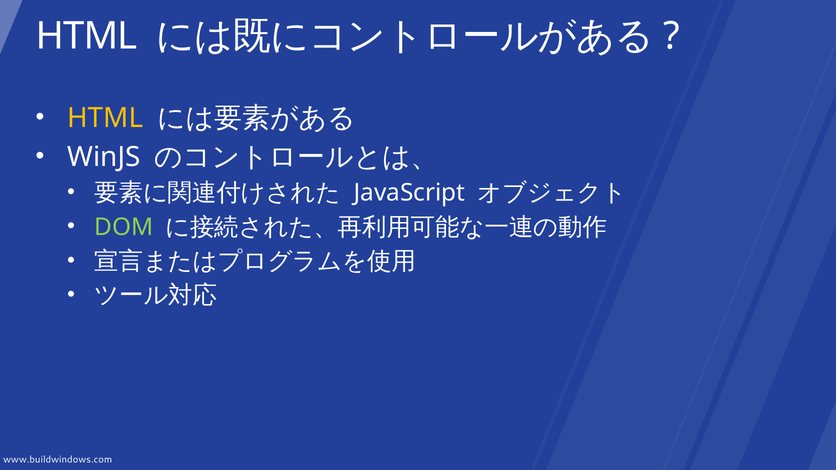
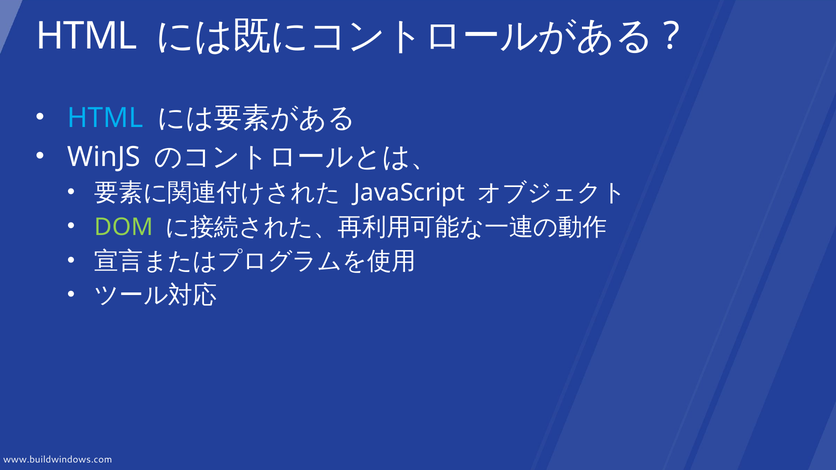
HTML at (105, 118) colour: yellow -> light blue
